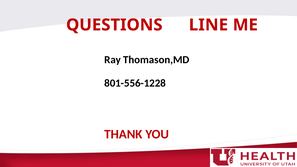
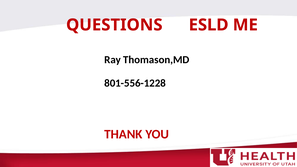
LINE: LINE -> ESLD
